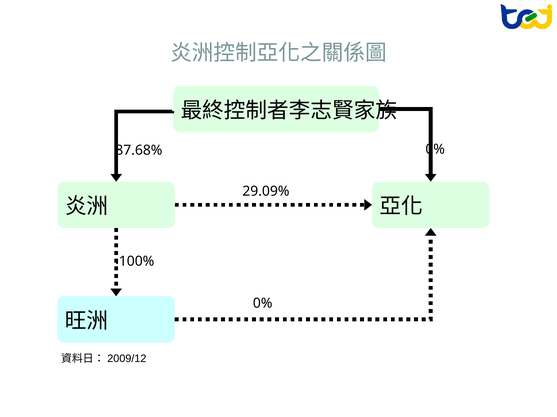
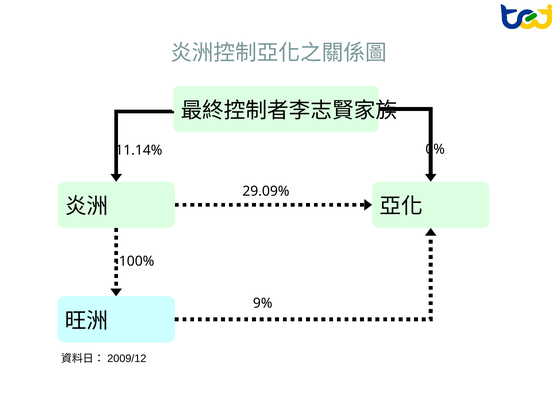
87.68%: 87.68% -> 11.14%
0% at (263, 304): 0% -> 9%
